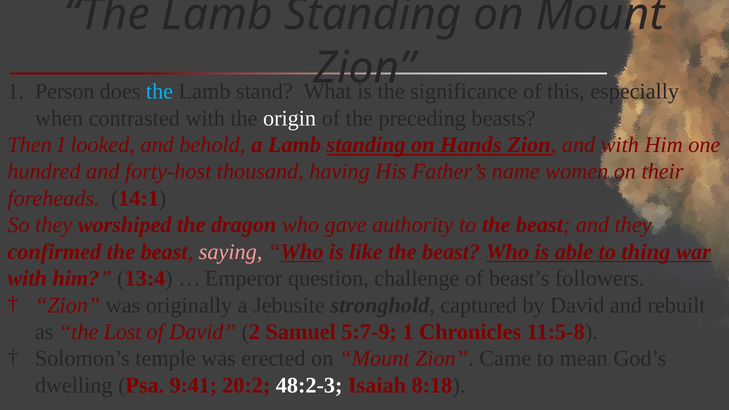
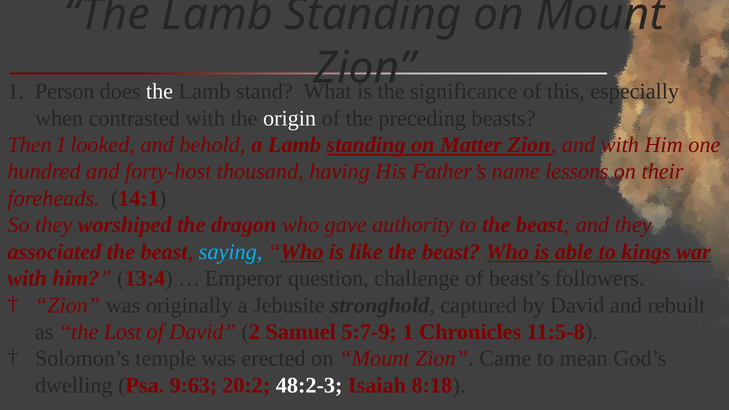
the at (160, 91) colour: light blue -> white
Hands: Hands -> Matter
women: women -> lessons
confirmed: confirmed -> associated
saying colour: pink -> light blue
thing: thing -> kings
9:41: 9:41 -> 9:63
